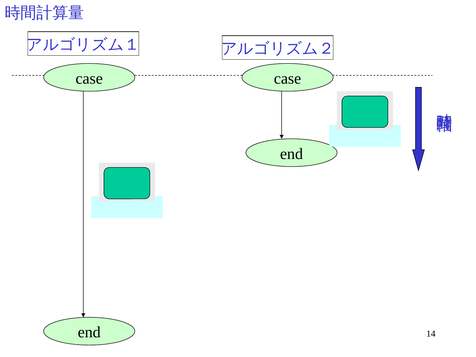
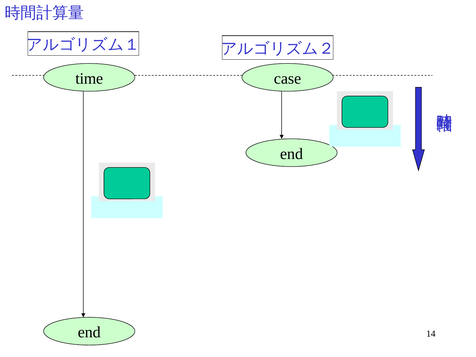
case at (89, 78): case -> time
